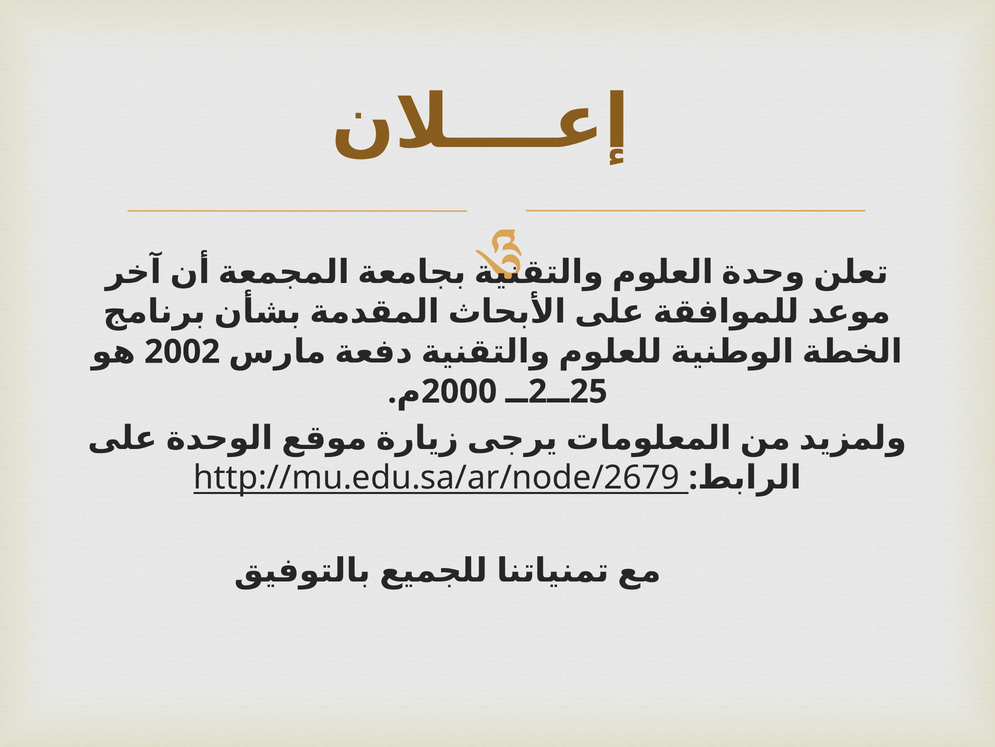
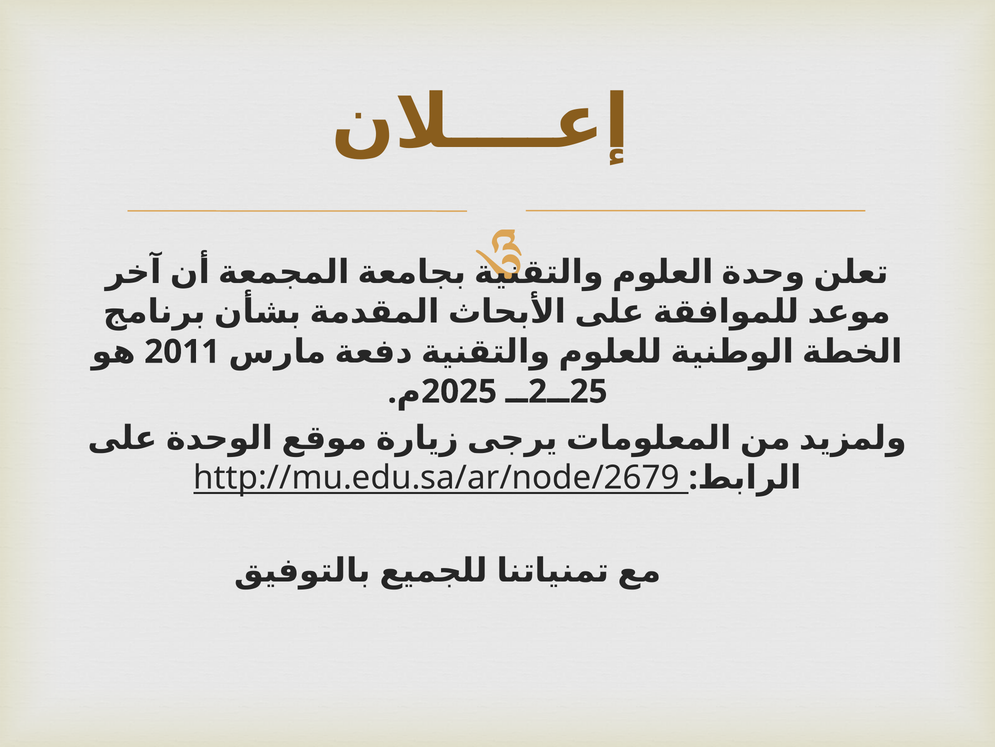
2002: 2002 -> 2011
2000: 2000 -> 2025
